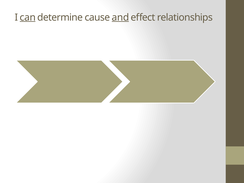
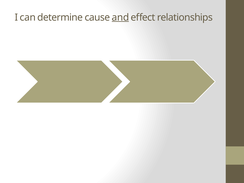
can underline: present -> none
